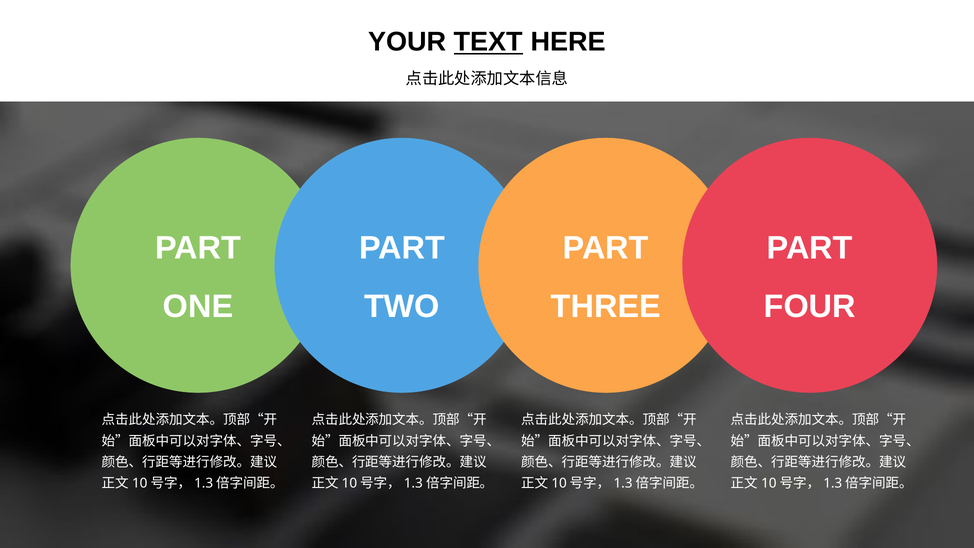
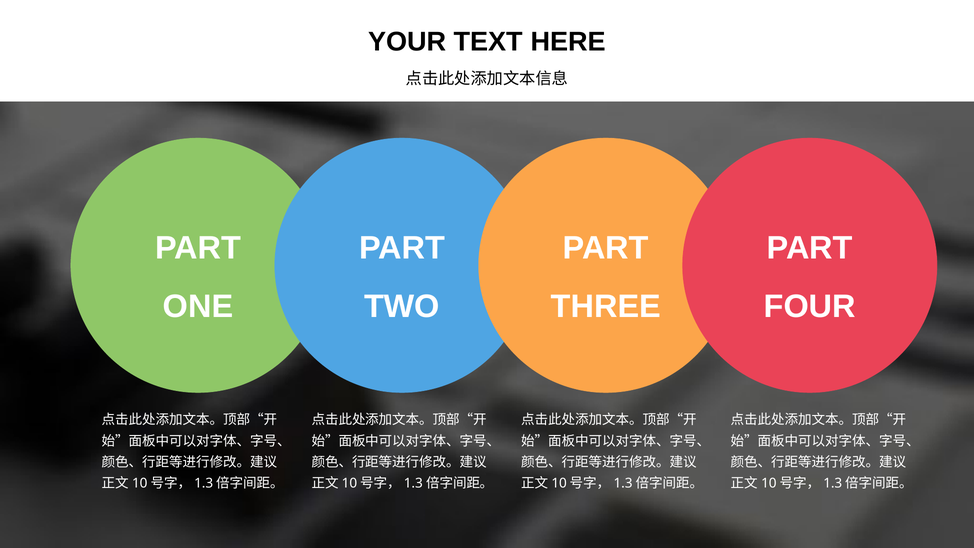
TEXT underline: present -> none
